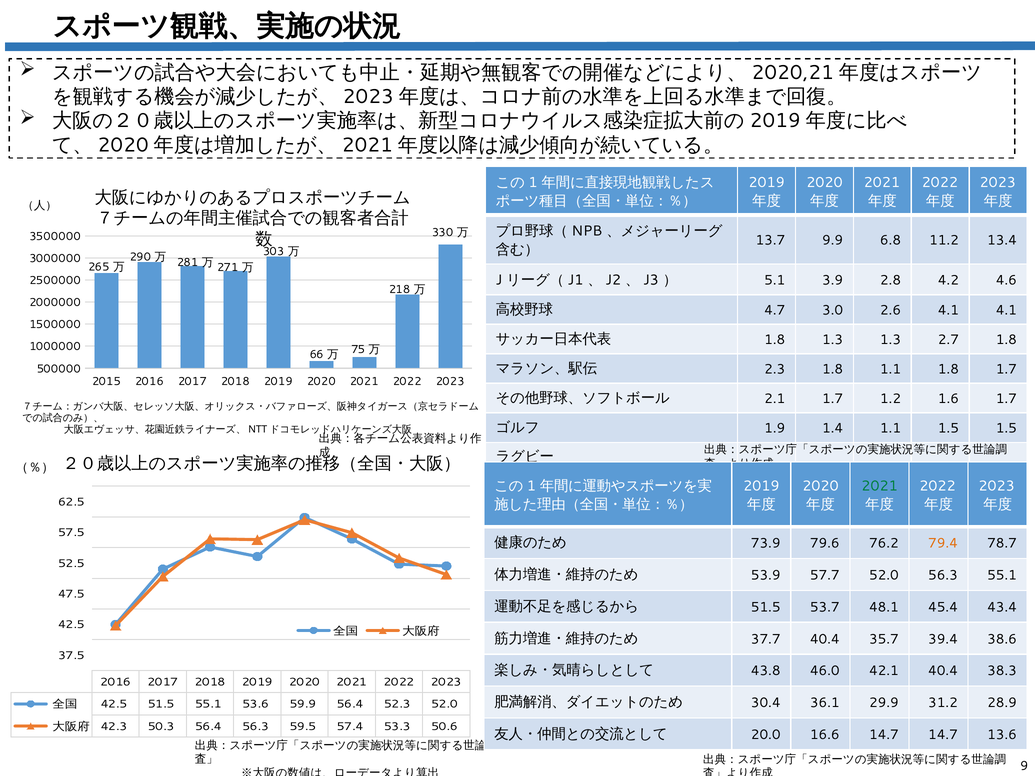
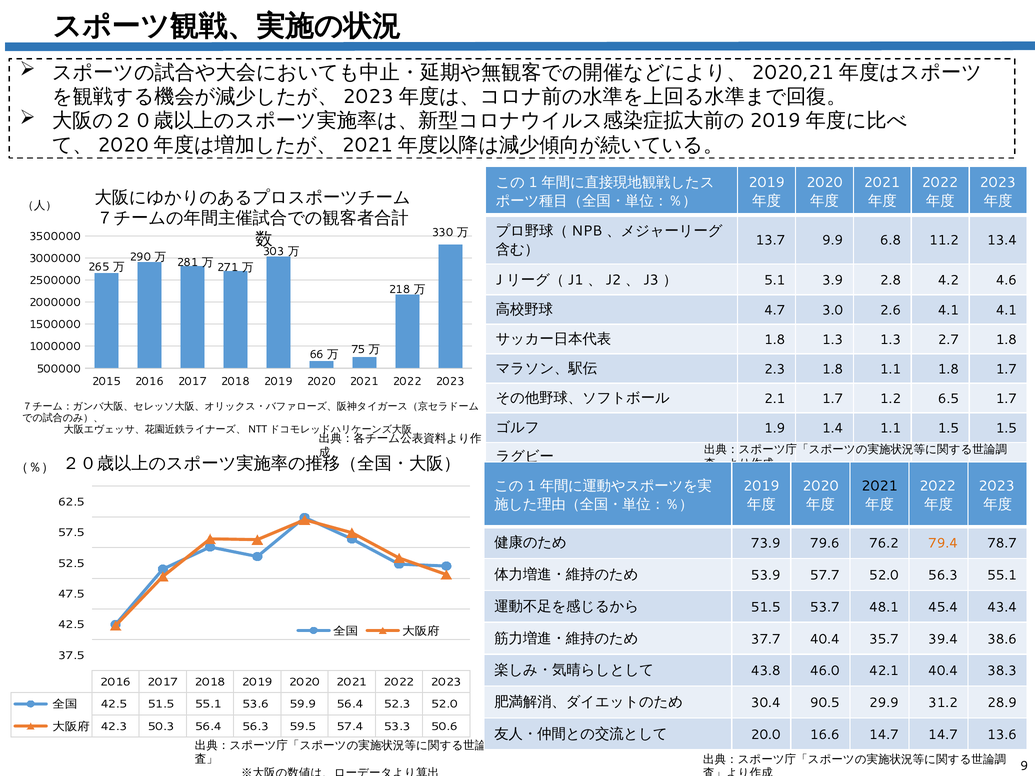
1.6: 1.6 -> 6.5
2021 at (880, 486) colour: green -> black
36.1: 36.1 -> 90.5
